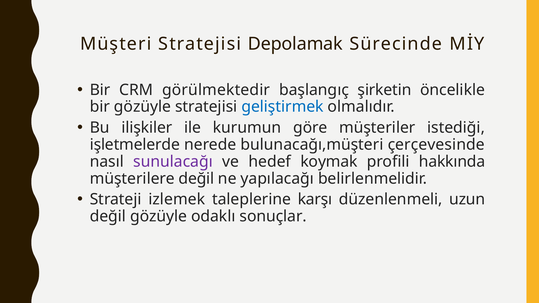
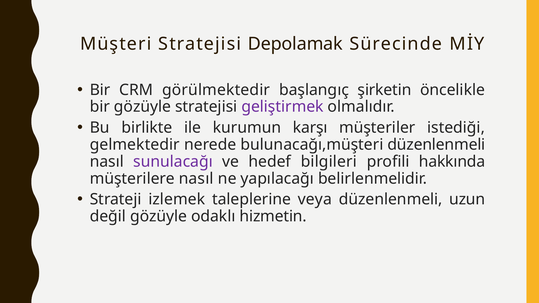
geliştirmek colour: blue -> purple
ilişkiler: ilişkiler -> birlikte
göre: göre -> karşı
işletmelerde: işletmelerde -> gelmektedir
bulunacağı,müşteri çerçevesinde: çerçevesinde -> düzenlenmeli
koymak: koymak -> bilgileri
müşterilere değil: değil -> nasıl
karşı: karşı -> veya
sonuçlar: sonuçlar -> hizmetin
